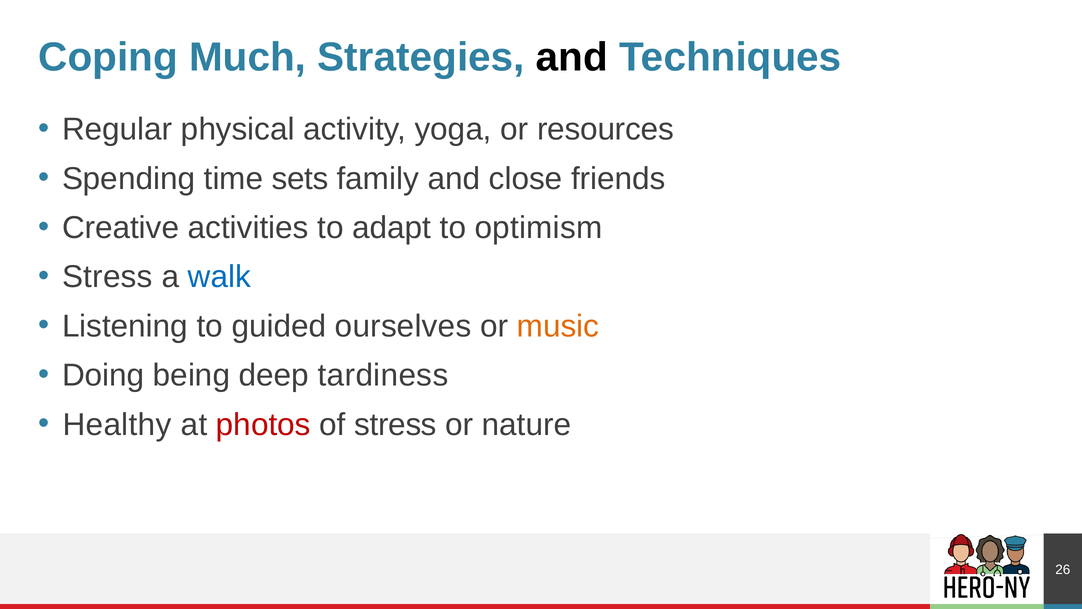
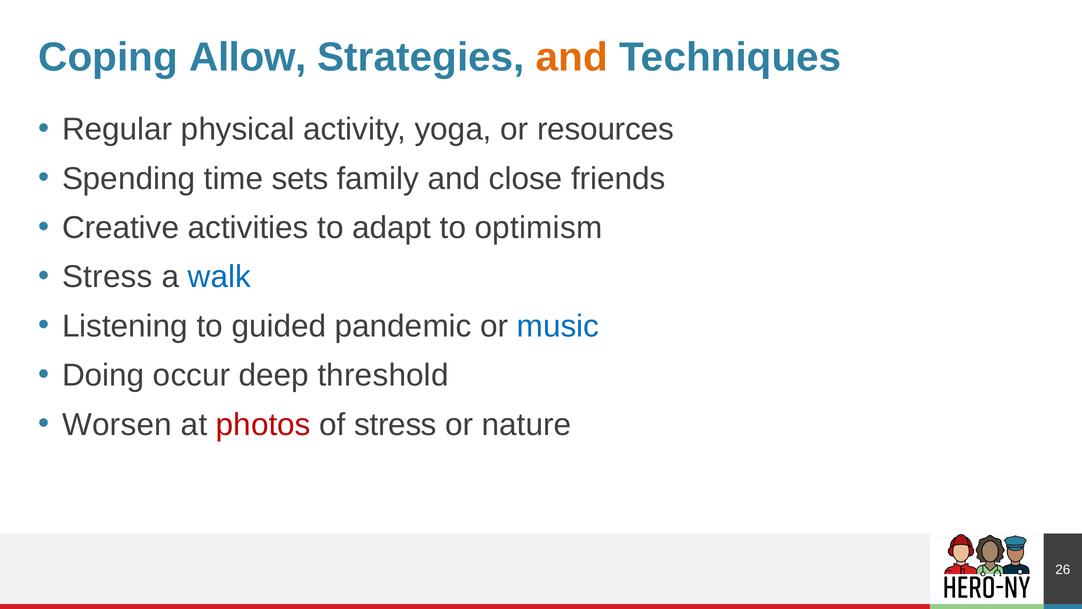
Much: Much -> Allow
and at (572, 57) colour: black -> orange
ourselves: ourselves -> pandemic
music colour: orange -> blue
being: being -> occur
tardiness: tardiness -> threshold
Healthy: Healthy -> Worsen
